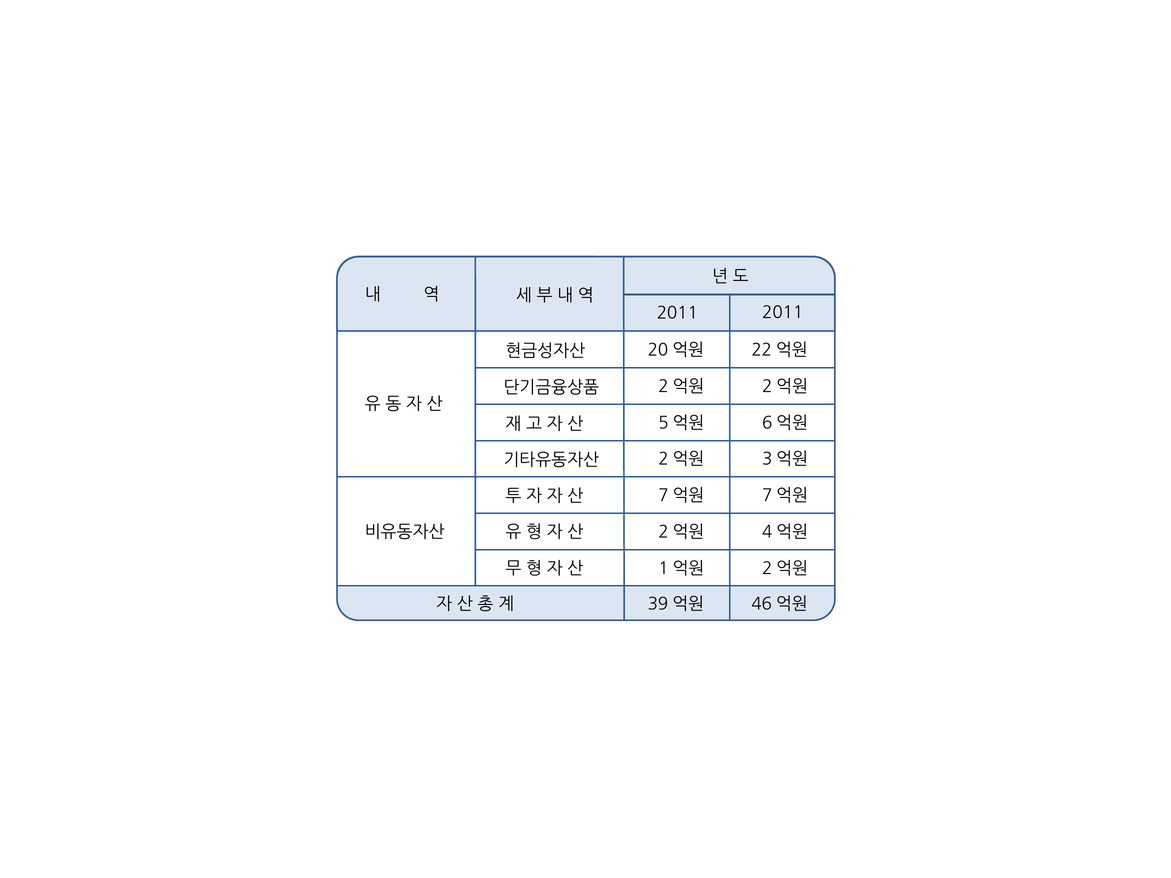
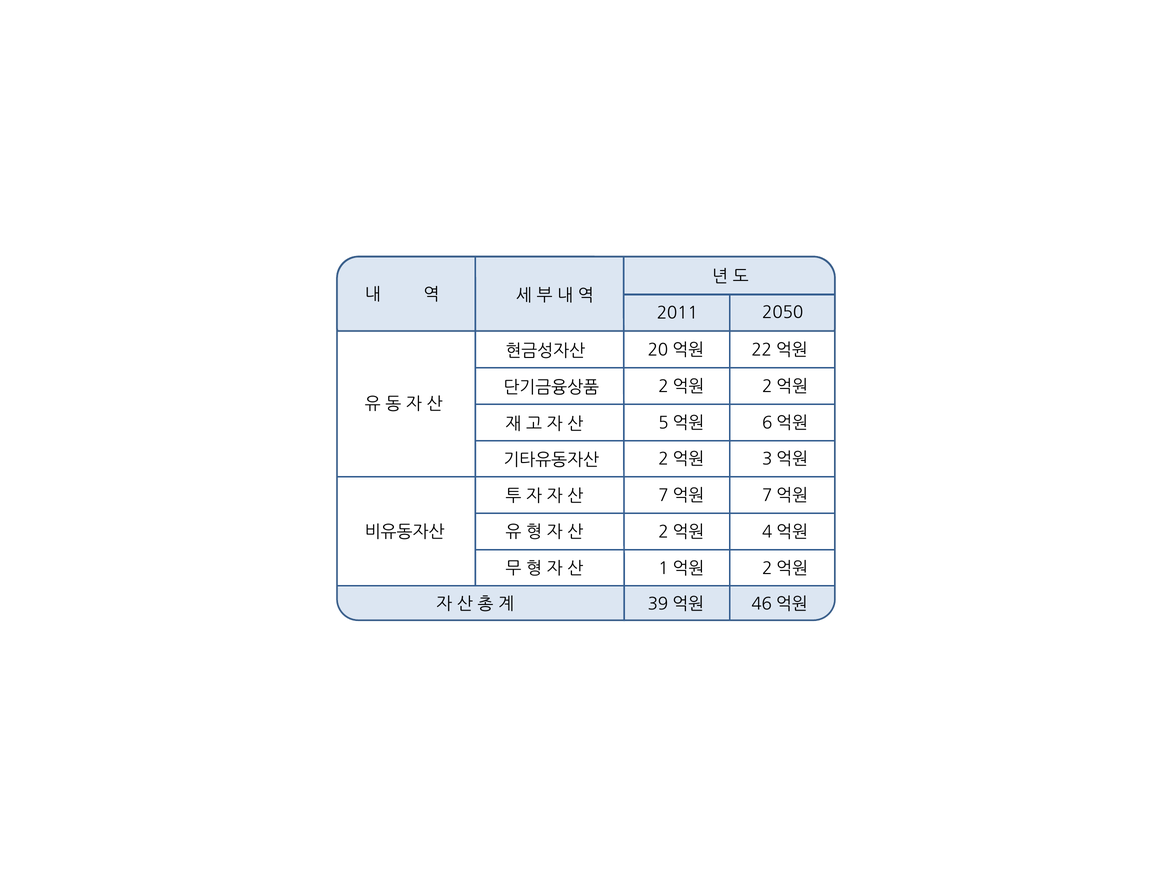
2011 2011: 2011 -> 2050
